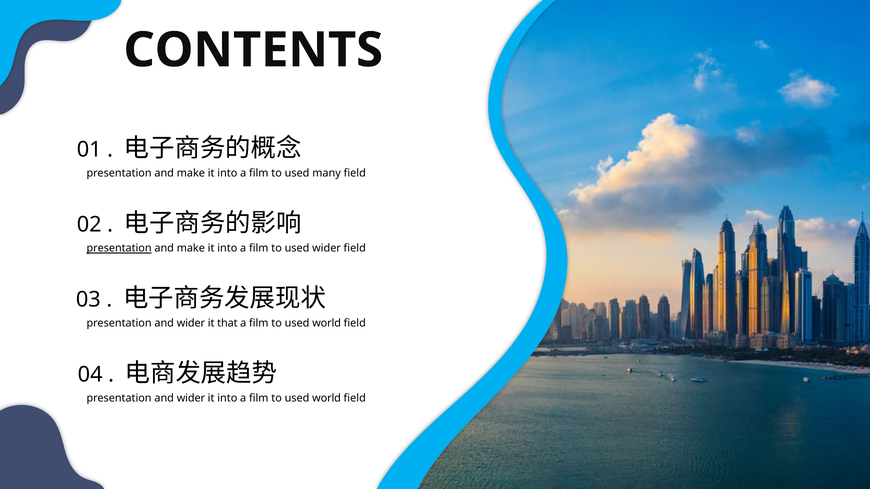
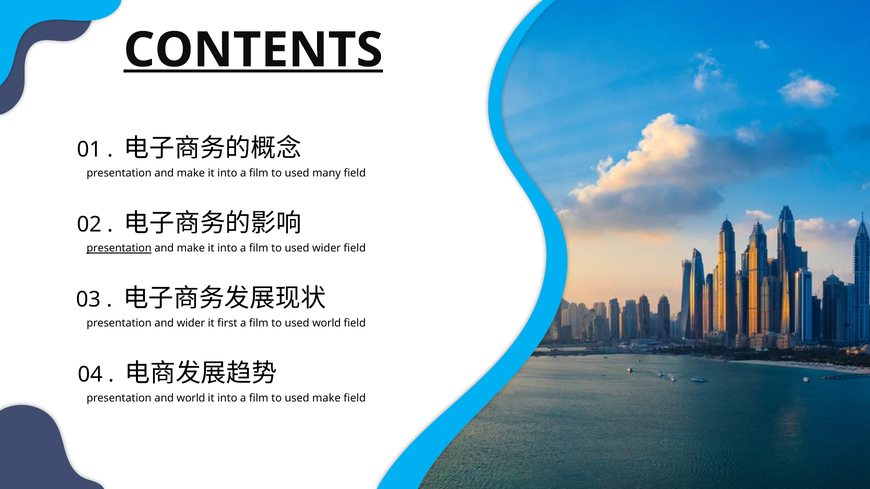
CONTENTS underline: none -> present
that: that -> first
wider at (191, 399): wider -> world
world at (327, 399): world -> make
